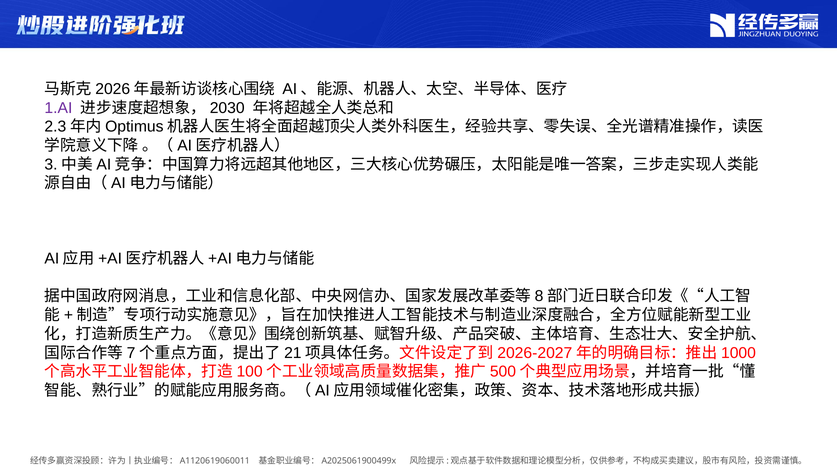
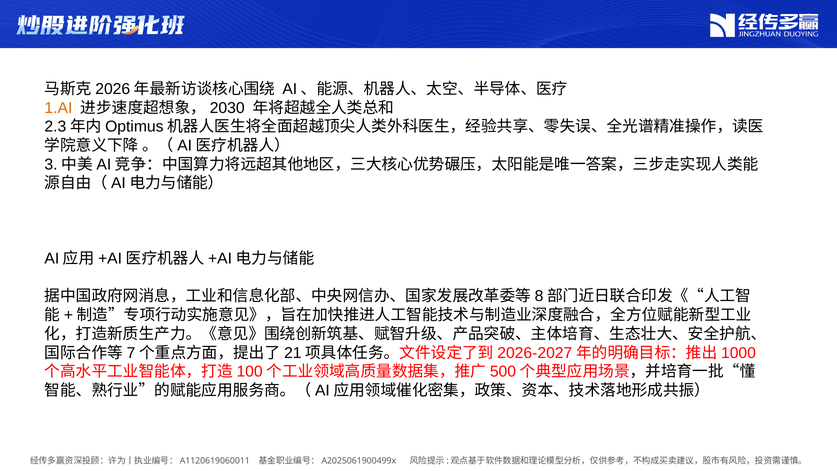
1.AI colour: purple -> orange
